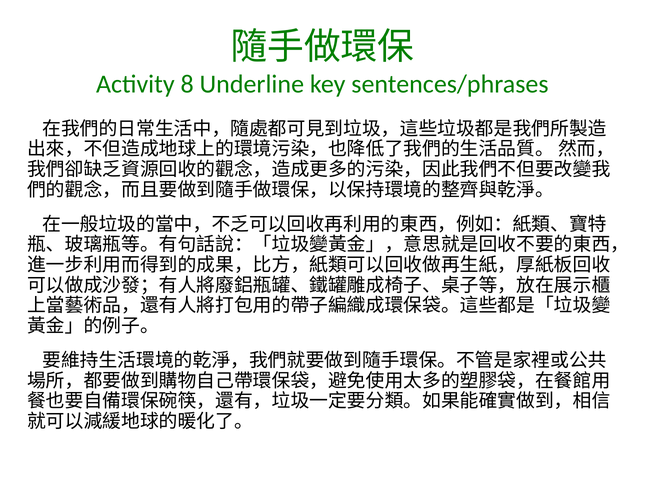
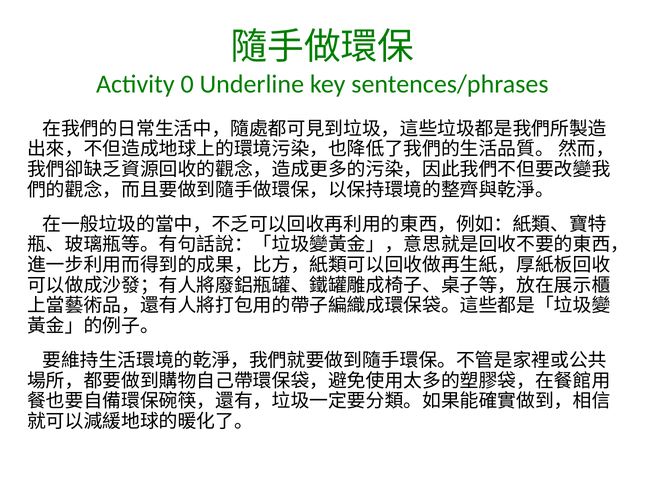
8: 8 -> 0
